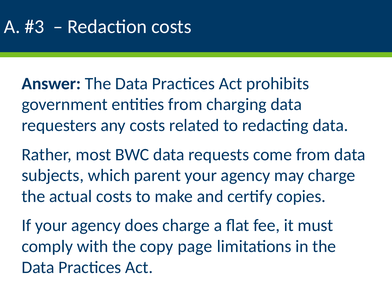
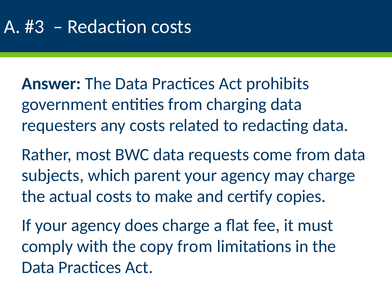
copy page: page -> from
